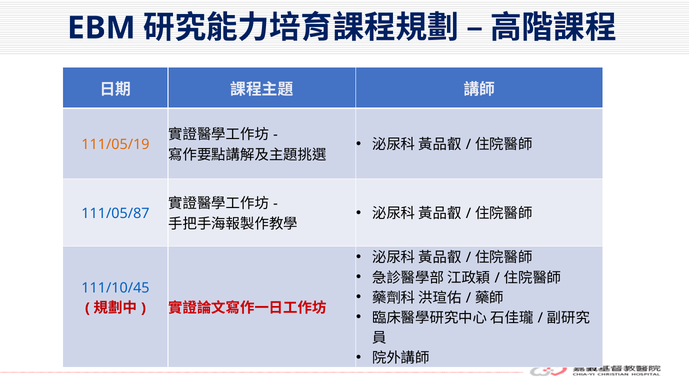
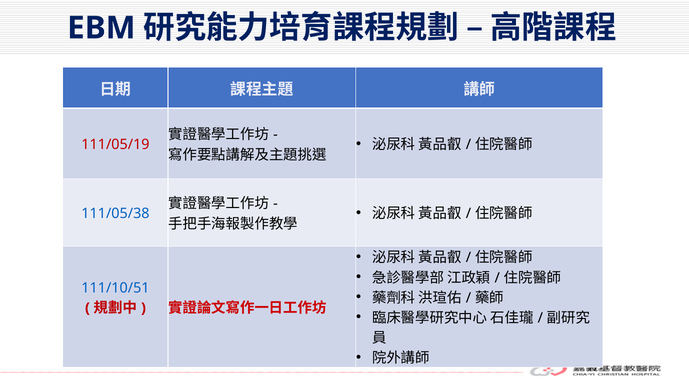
111/05/19 colour: orange -> red
111/05/87: 111/05/87 -> 111/05/38
111/10/45: 111/10/45 -> 111/10/51
